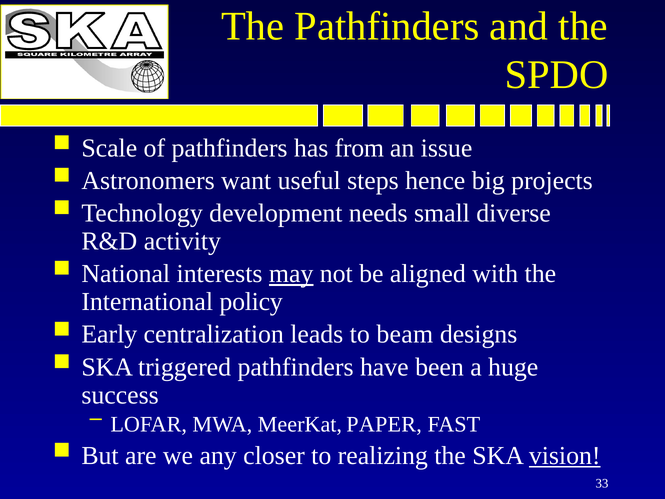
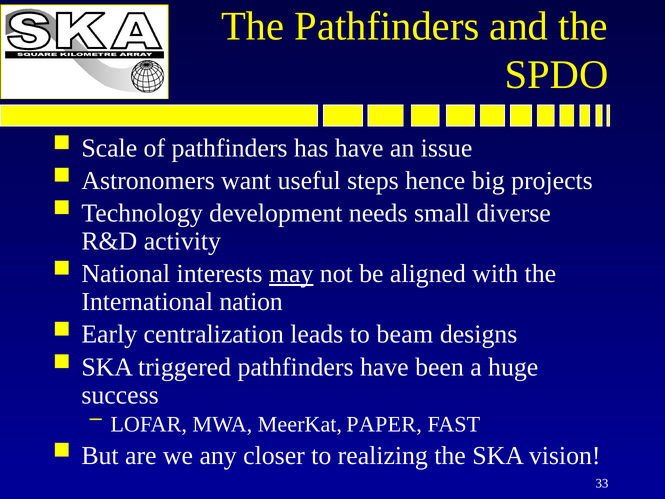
has from: from -> have
policy: policy -> nation
vision underline: present -> none
